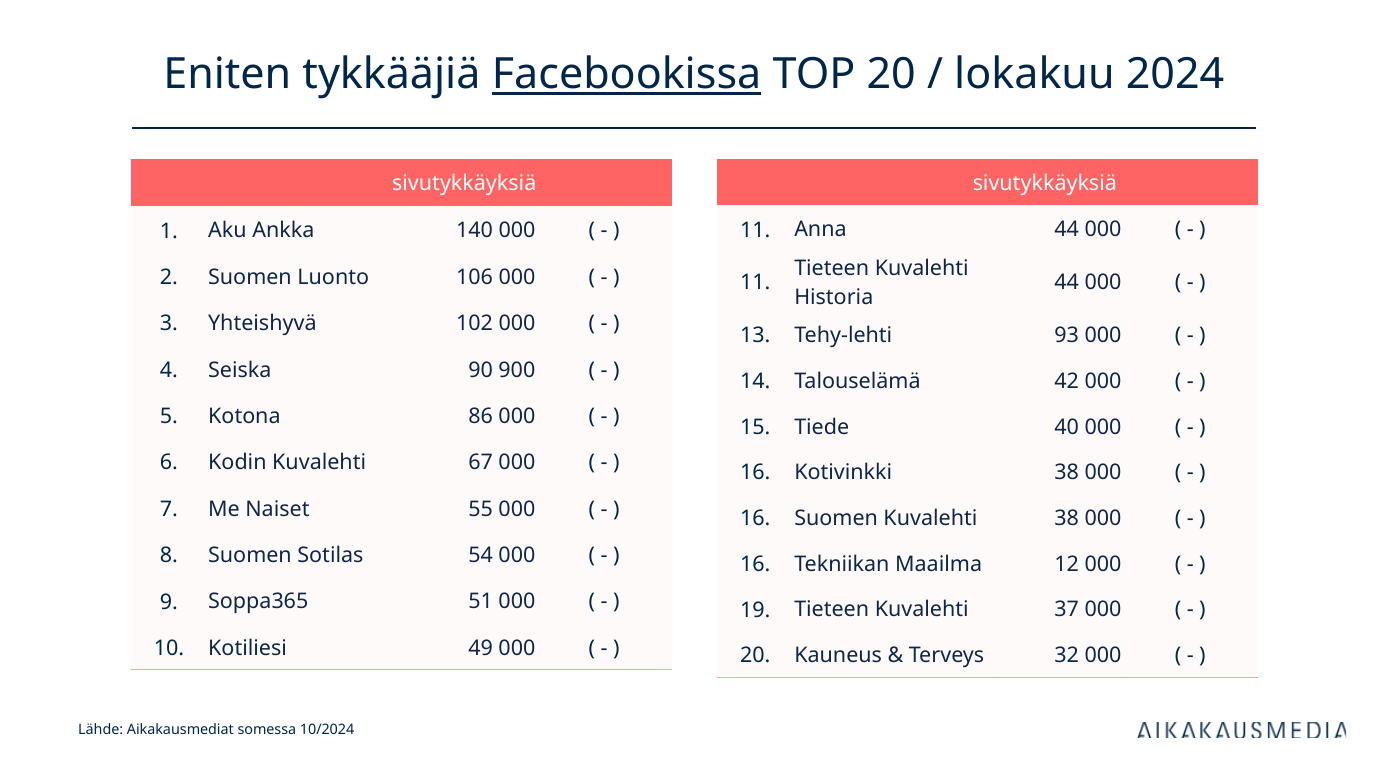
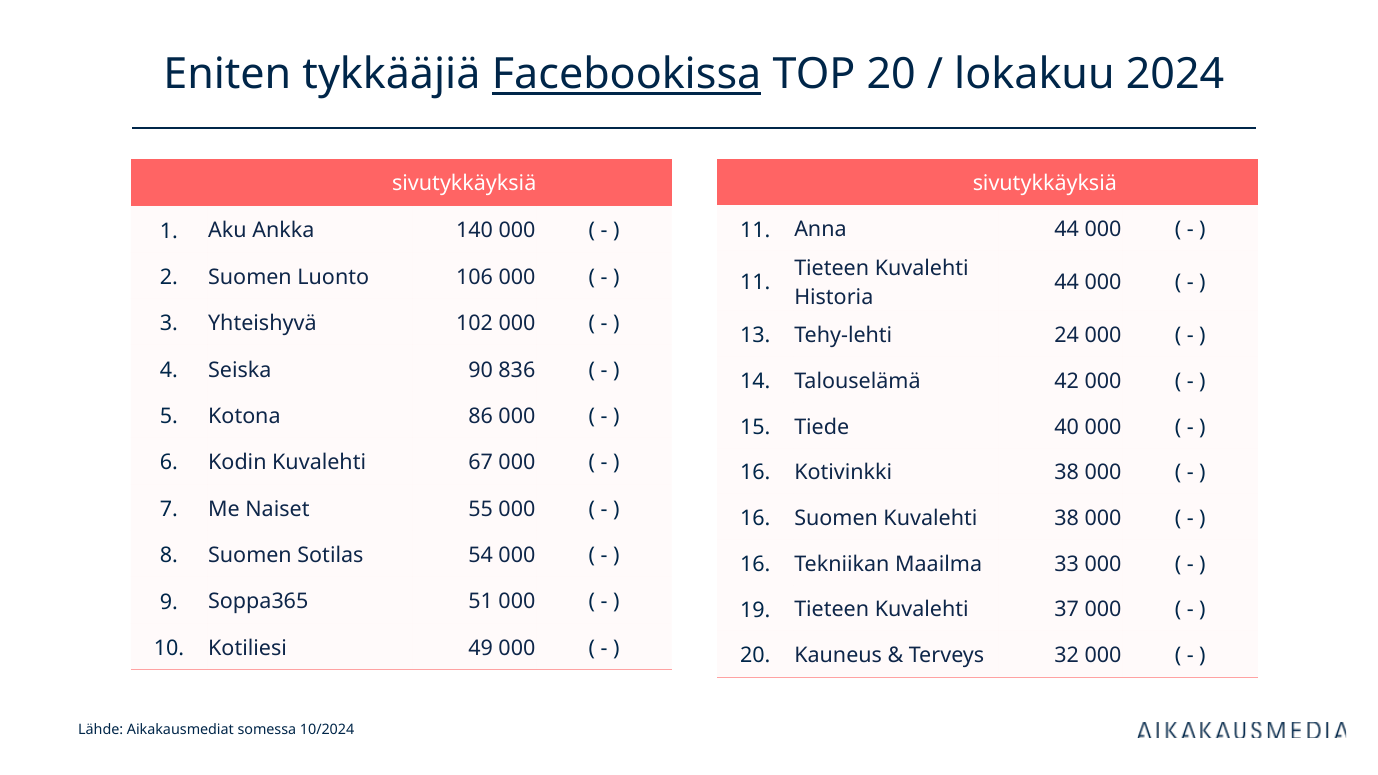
93: 93 -> 24
900: 900 -> 836
12: 12 -> 33
